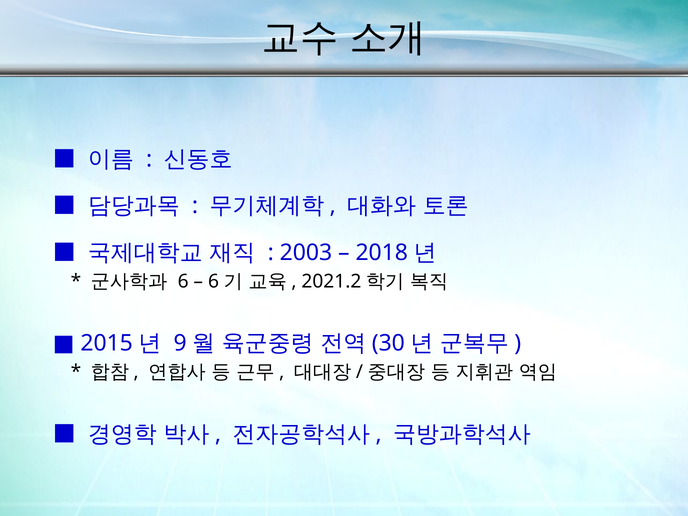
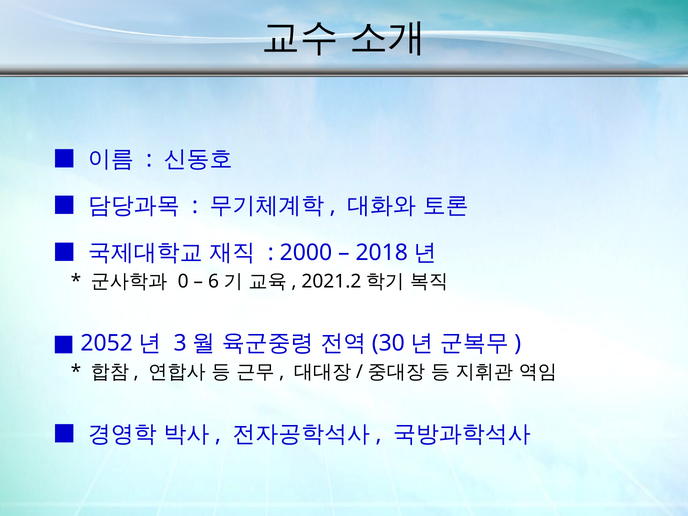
2003: 2003 -> 2000
6: 6 -> 0
2015: 2015 -> 2052
9: 9 -> 3
